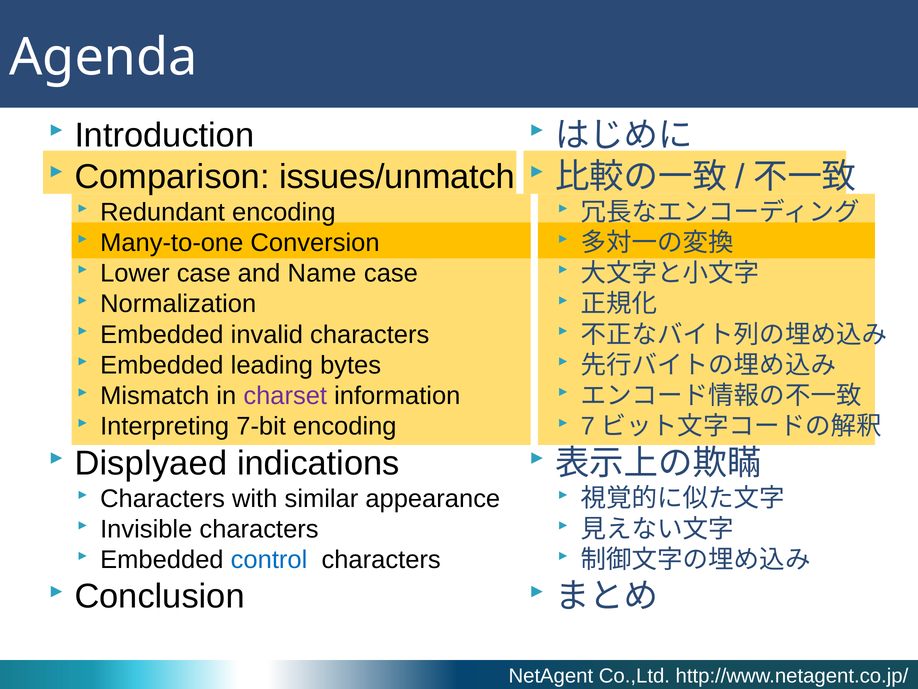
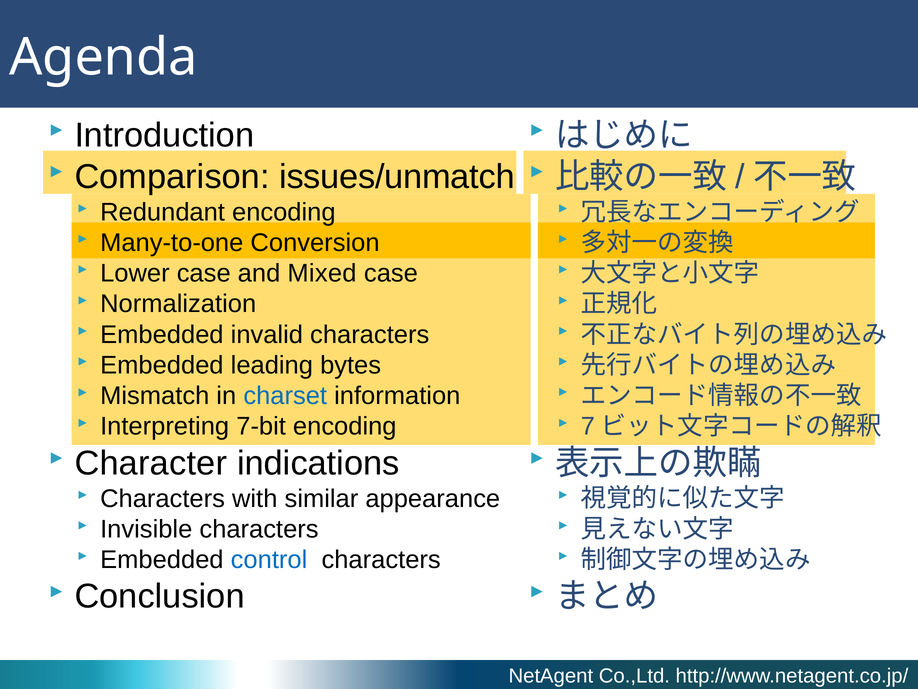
Name: Name -> Mixed
charset colour: purple -> blue
Displyaed: Displyaed -> Character
